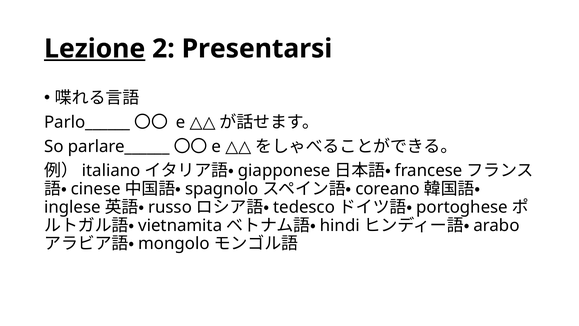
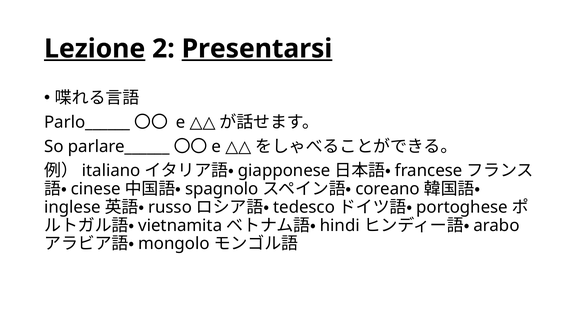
Presentarsi underline: none -> present
